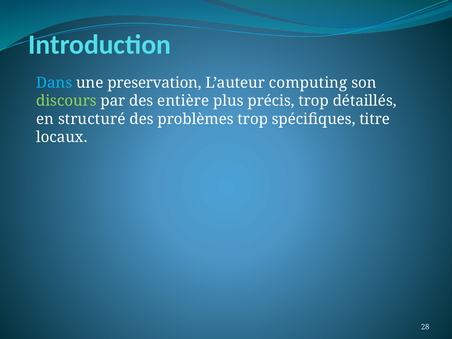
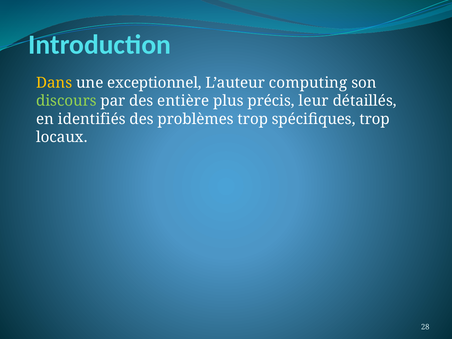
Dans colour: light blue -> yellow
preservation: preservation -> exceptionnel
précis trop: trop -> leur
structuré: structuré -> identifiés
spécifiques titre: titre -> trop
